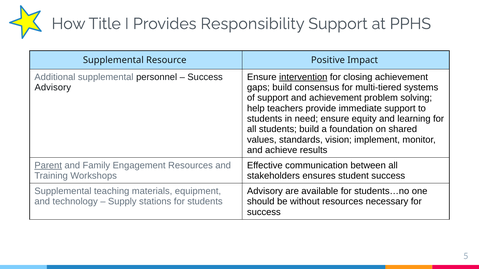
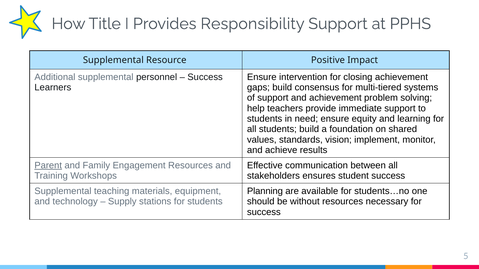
intervention underline: present -> none
Advisory at (53, 88): Advisory -> Learners
Advisory at (265, 191): Advisory -> Planning
